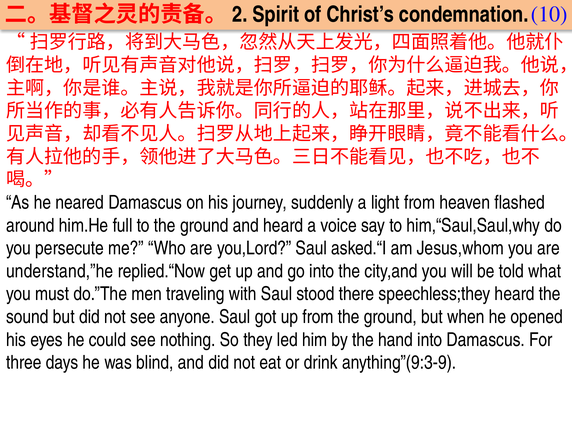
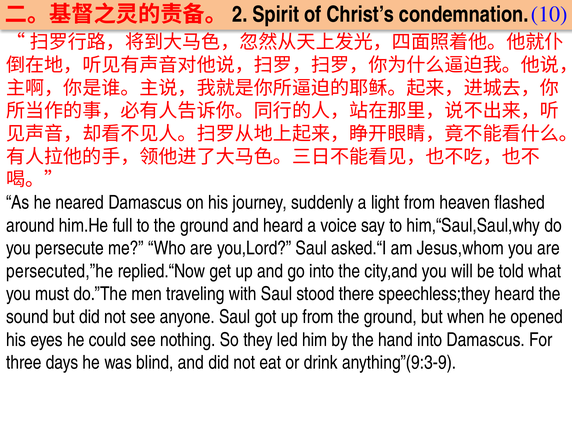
understand,”he: understand,”he -> persecuted,”he
